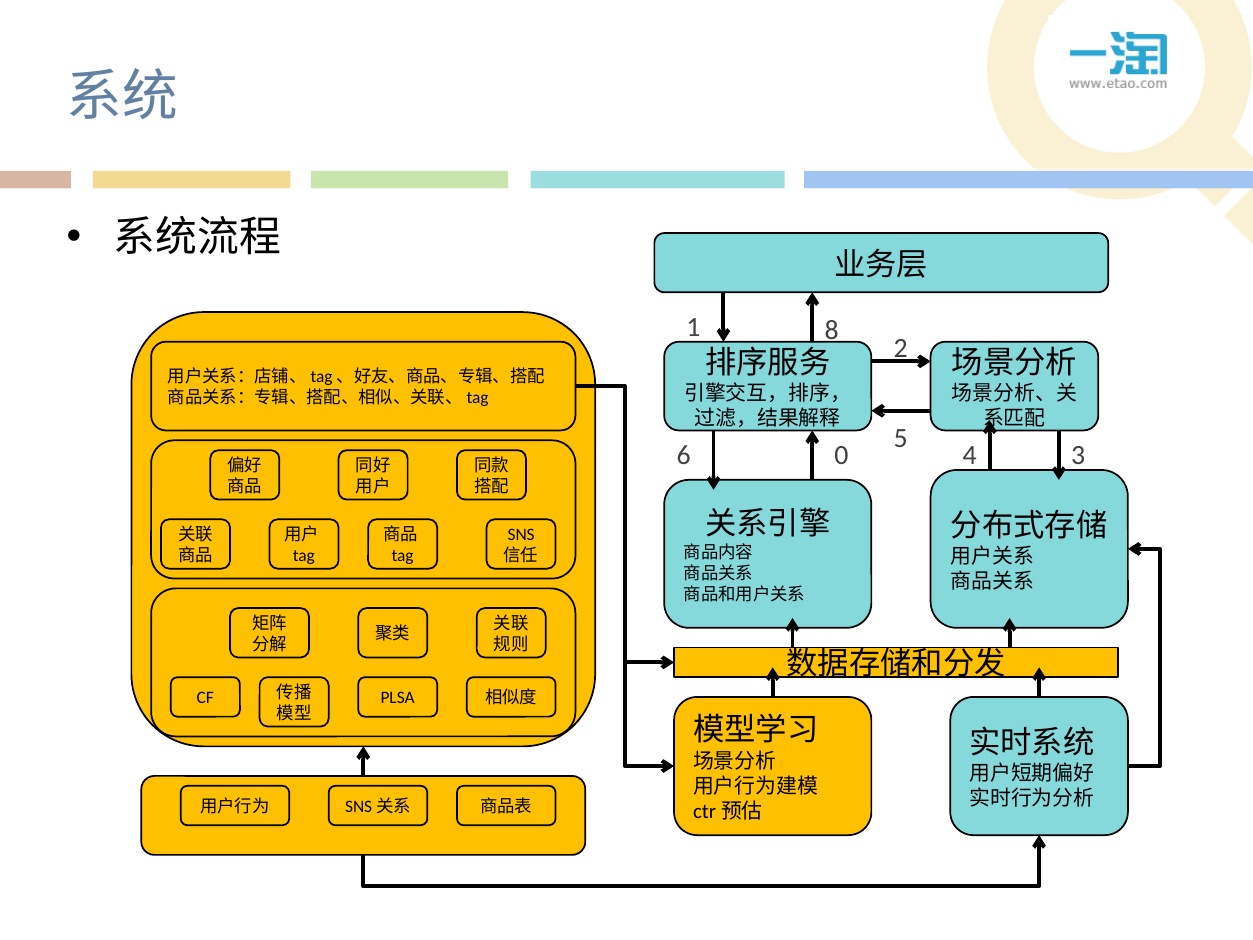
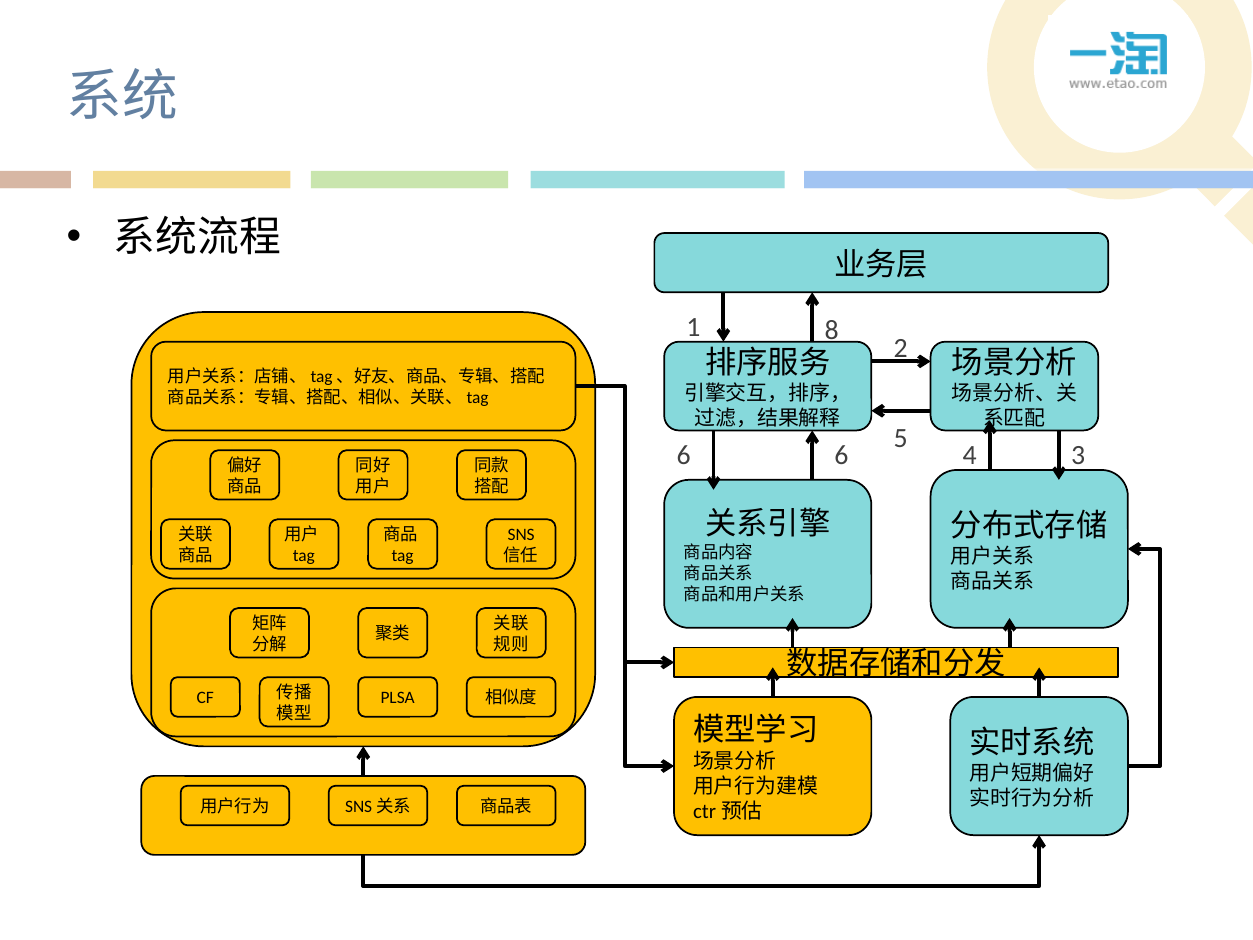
6 0: 0 -> 6
